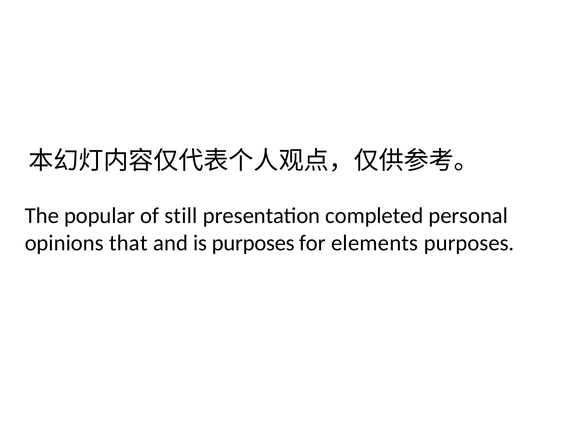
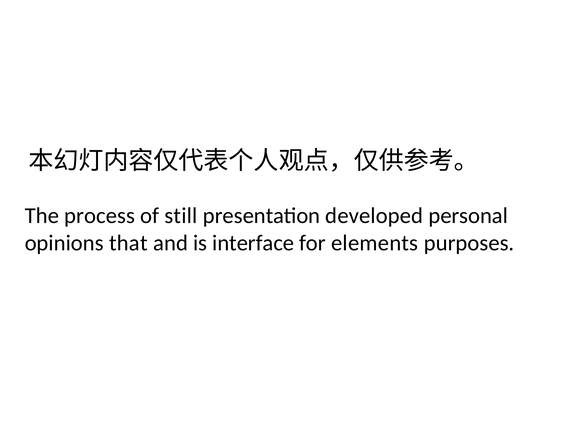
popular: popular -> process
completed: completed -> developed
is purposes: purposes -> interface
